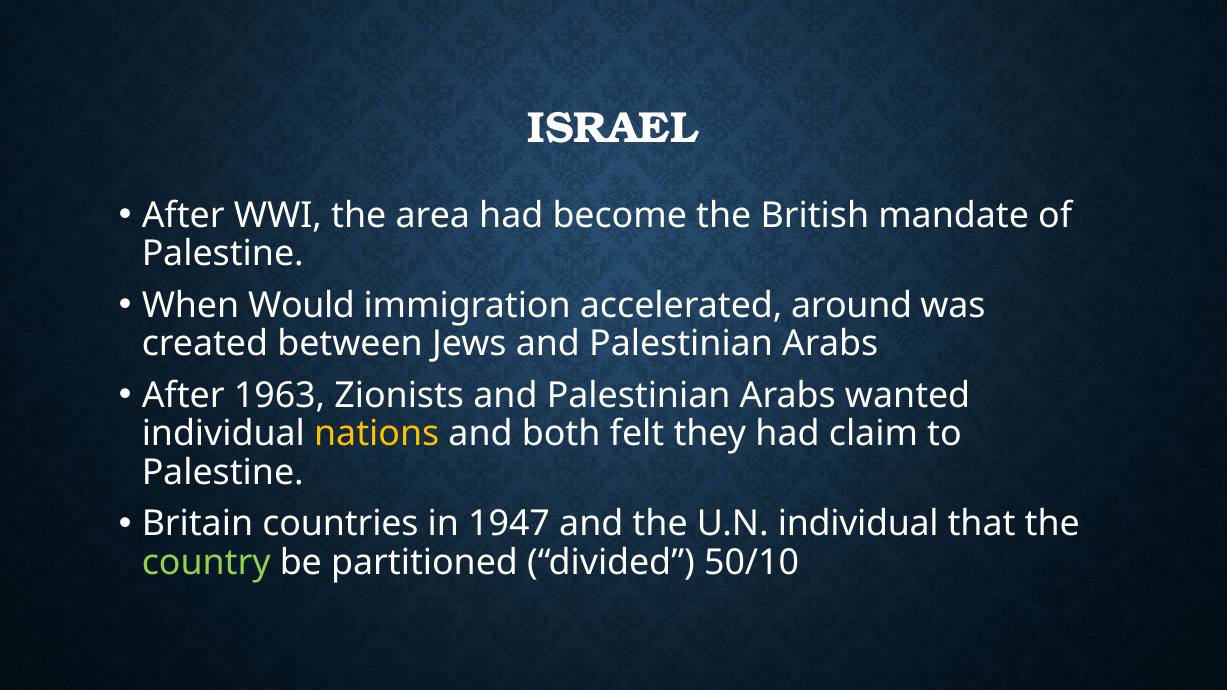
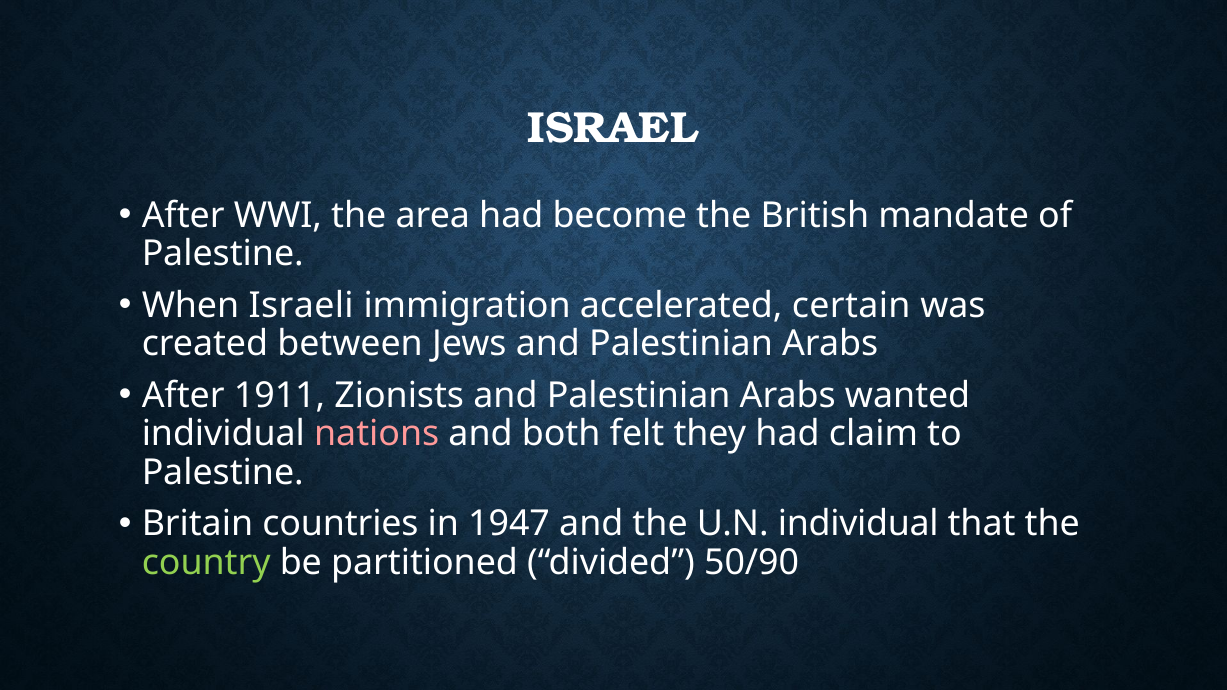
Would: Would -> Israeli
around: around -> certain
1963: 1963 -> 1911
nations colour: yellow -> pink
50/10: 50/10 -> 50/90
